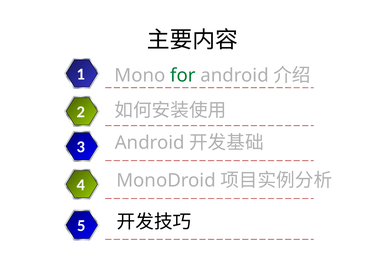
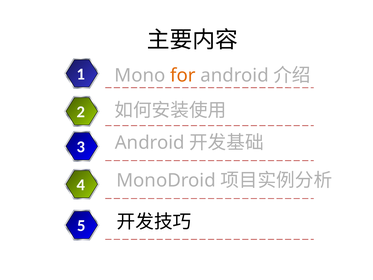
for colour: green -> orange
